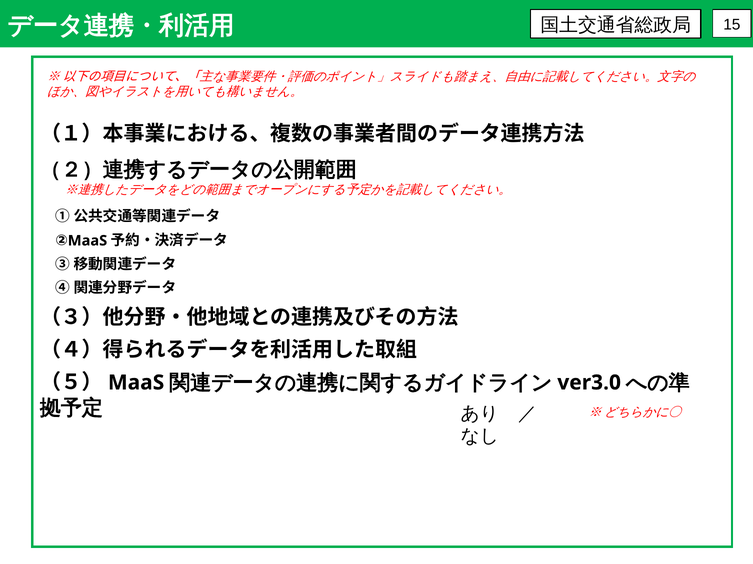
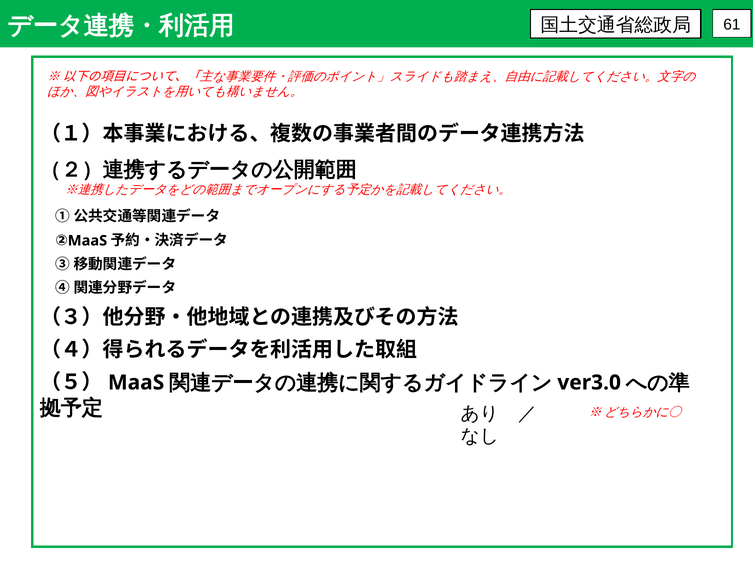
15: 15 -> 61
